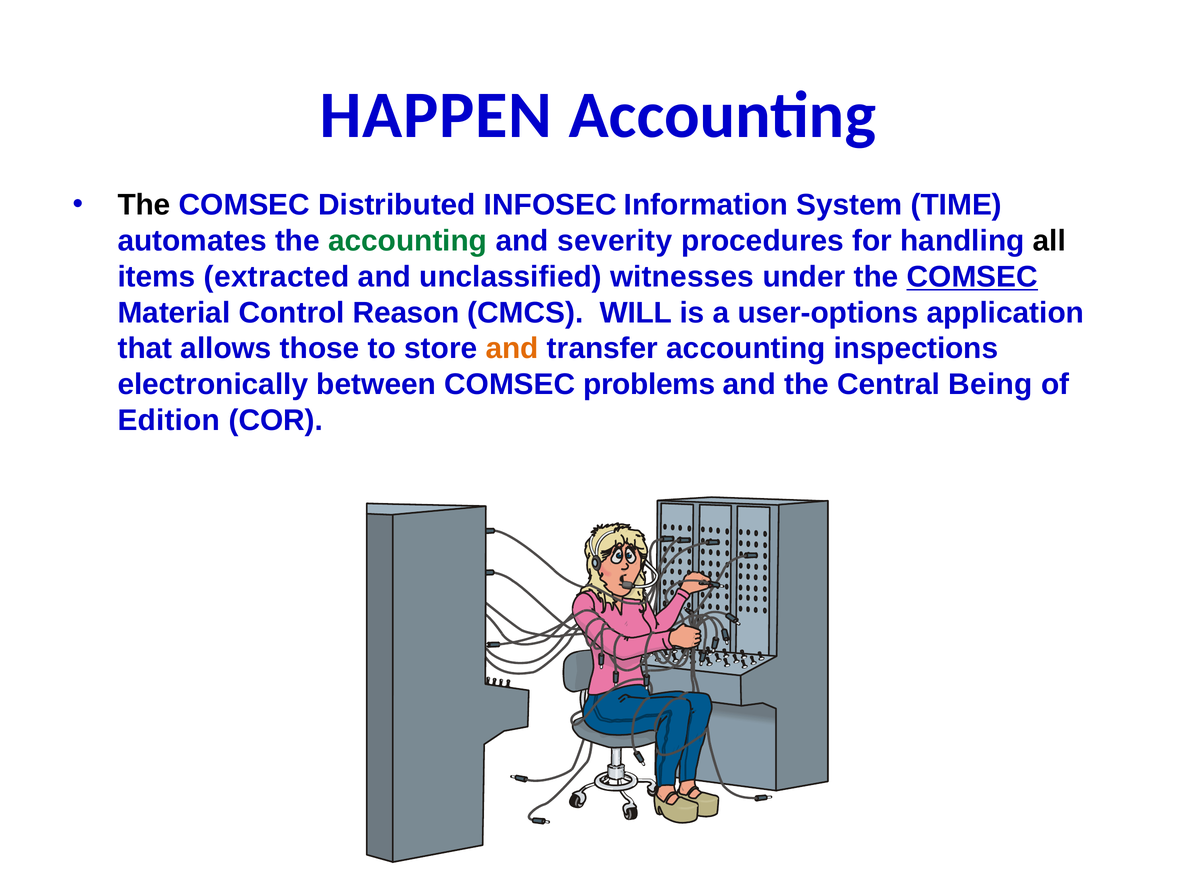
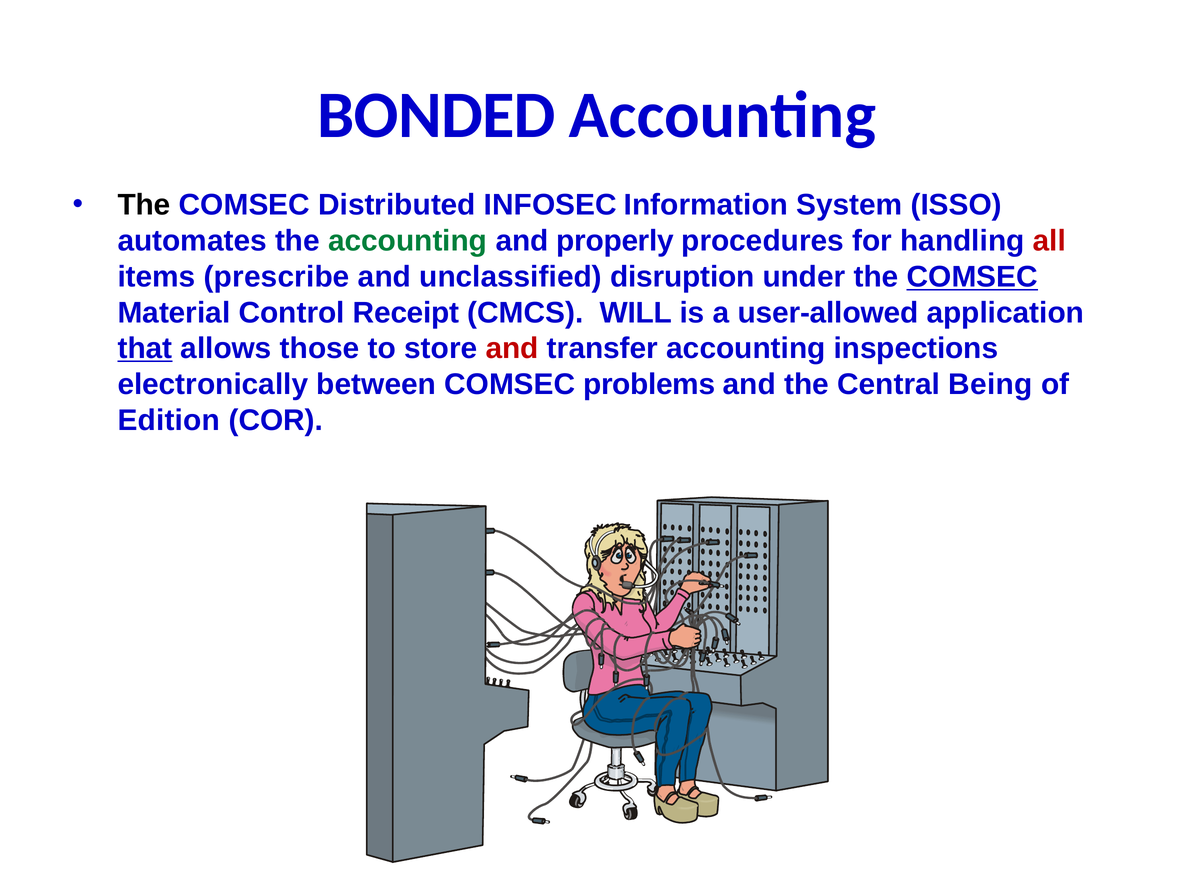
HAPPEN: HAPPEN -> BONDED
TIME: TIME -> ISSO
severity: severity -> properly
all colour: black -> red
extracted: extracted -> prescribe
witnesses: witnesses -> disruption
Reason: Reason -> Receipt
user-options: user-options -> user-allowed
that underline: none -> present
and at (512, 349) colour: orange -> red
